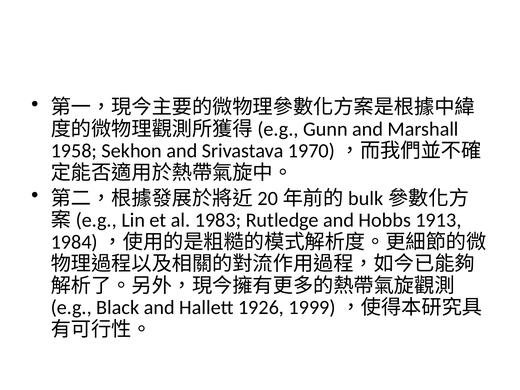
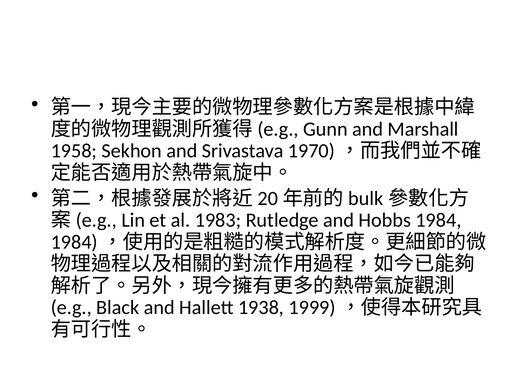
1913: 1913 -> 1984
1926: 1926 -> 1938
